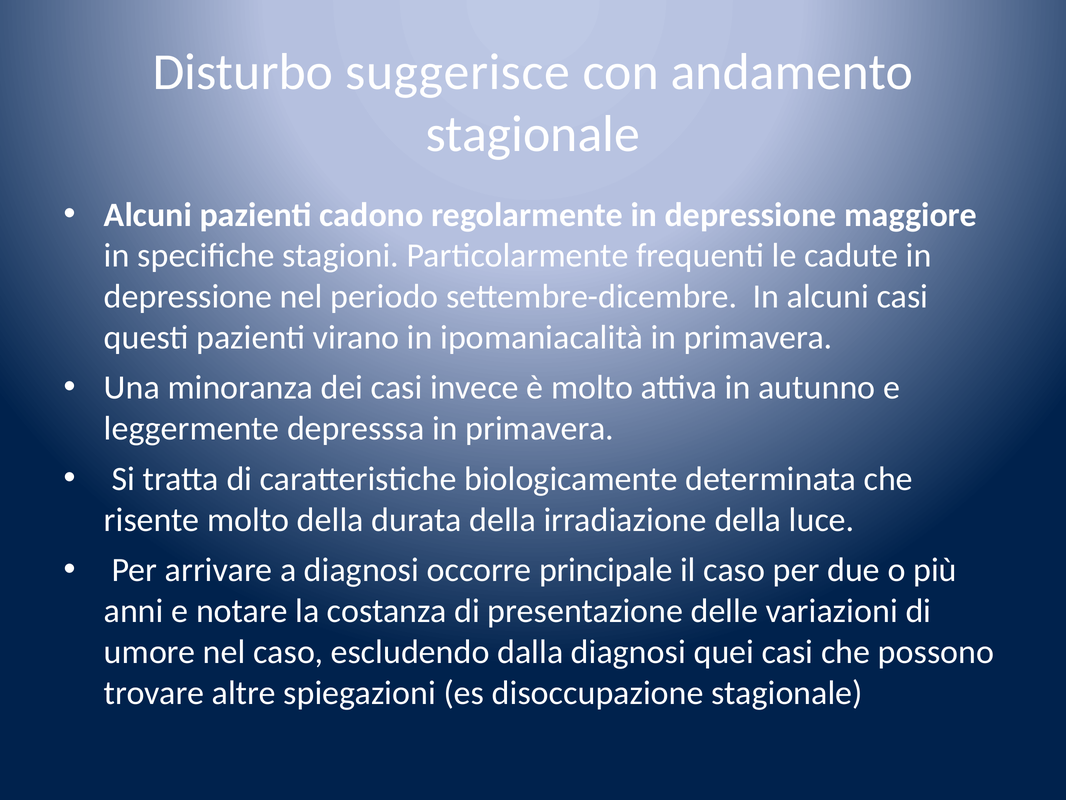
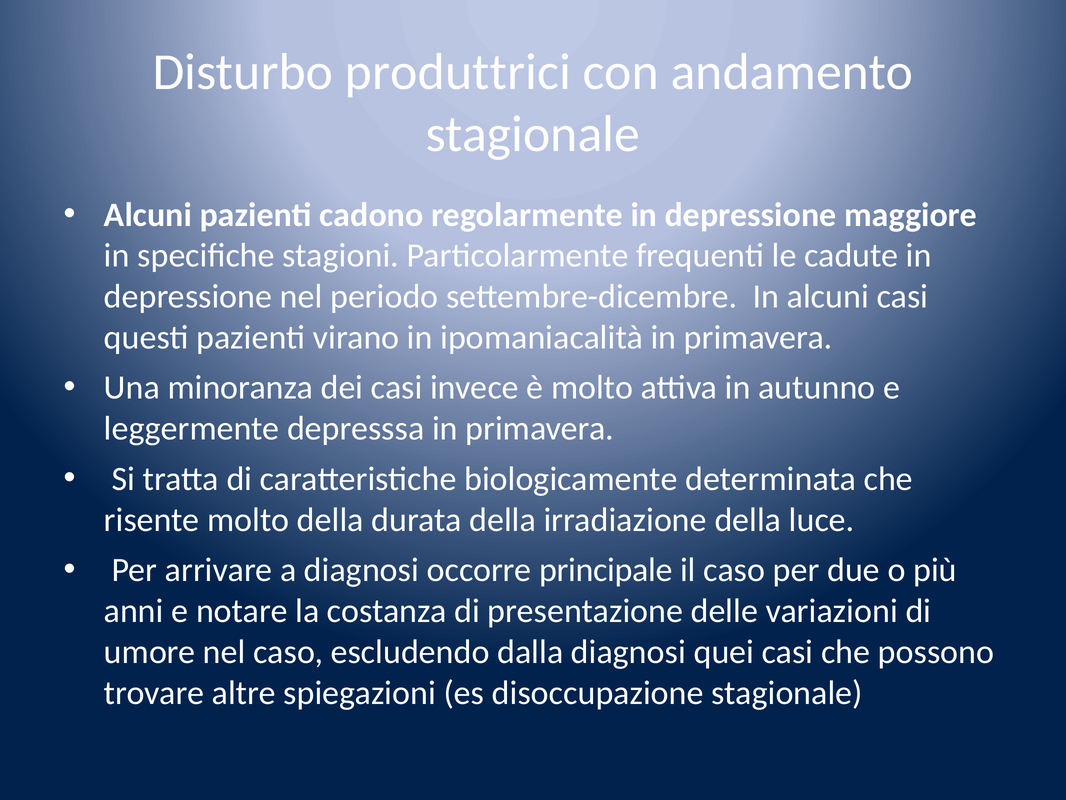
suggerisce: suggerisce -> produttrici
